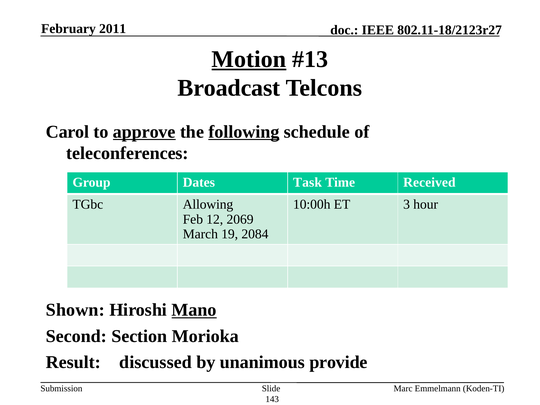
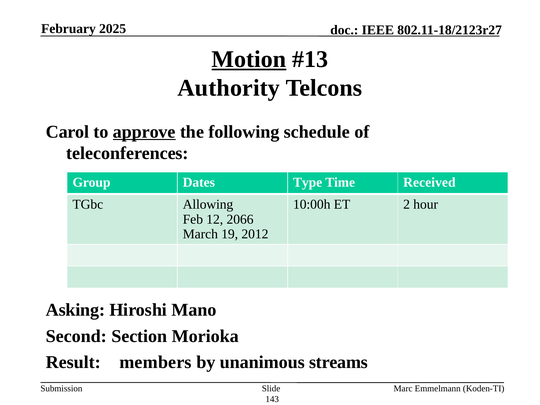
2011: 2011 -> 2025
Broadcast: Broadcast -> Authority
following underline: present -> none
Task: Task -> Type
3: 3 -> 2
2069: 2069 -> 2066
2084: 2084 -> 2012
Shown: Shown -> Asking
Mano underline: present -> none
discussed: discussed -> members
provide: provide -> streams
